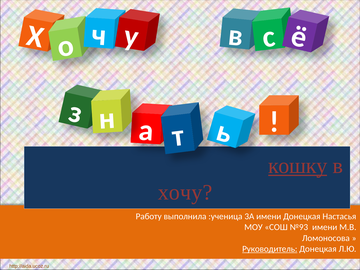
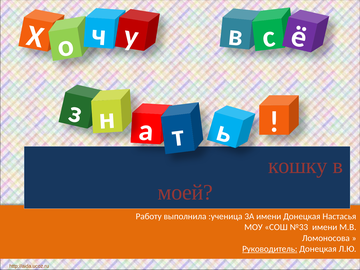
кошку underline: present -> none
хочу: хочу -> моей
№93: №93 -> №33
